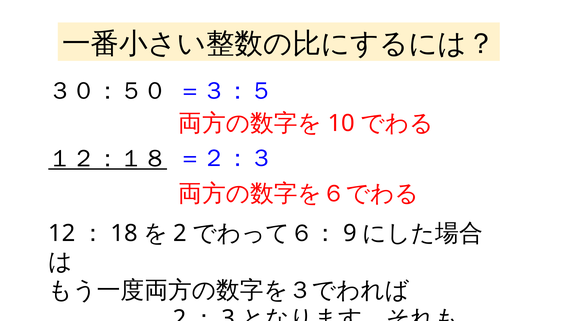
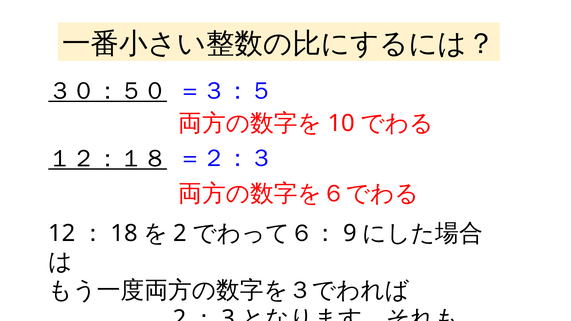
３０：５０ underline: none -> present
